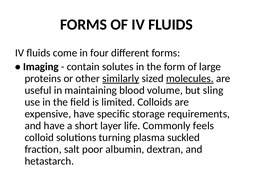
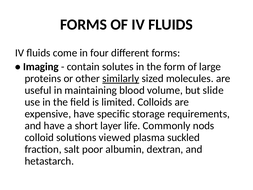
molecules underline: present -> none
sling: sling -> slide
feels: feels -> nods
turning: turning -> viewed
